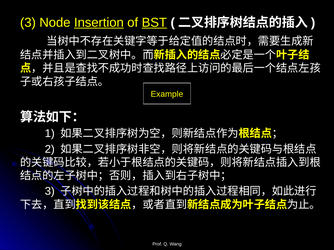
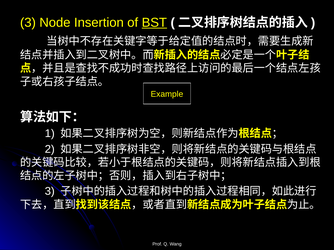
Insertion underline: present -> none
